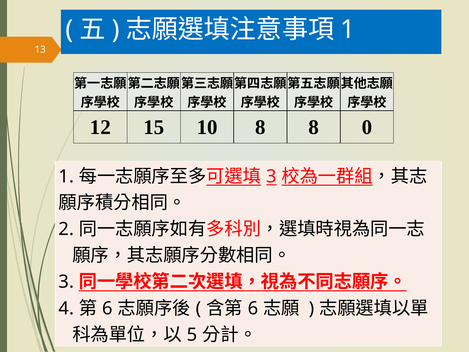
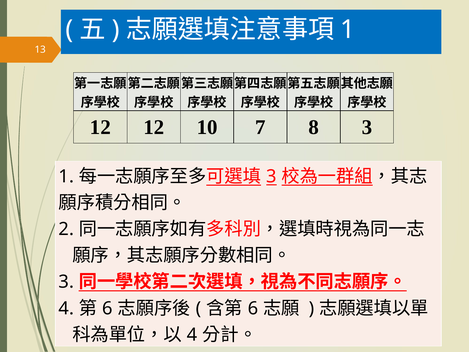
12 15: 15 -> 12
10 8: 8 -> 7
8 0: 0 -> 3
5 at (192, 335): 5 -> 4
